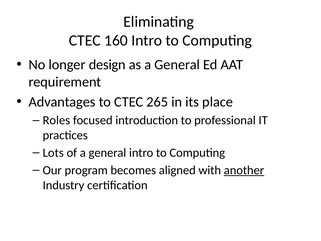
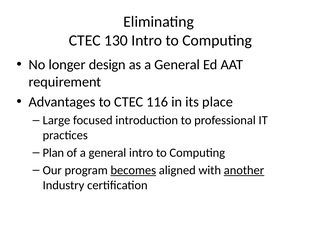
160: 160 -> 130
265: 265 -> 116
Roles: Roles -> Large
Lots: Lots -> Plan
becomes underline: none -> present
